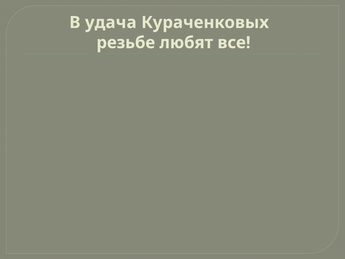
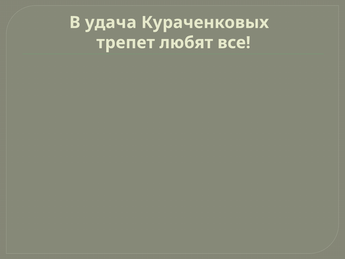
резьбе: резьбе -> трепет
